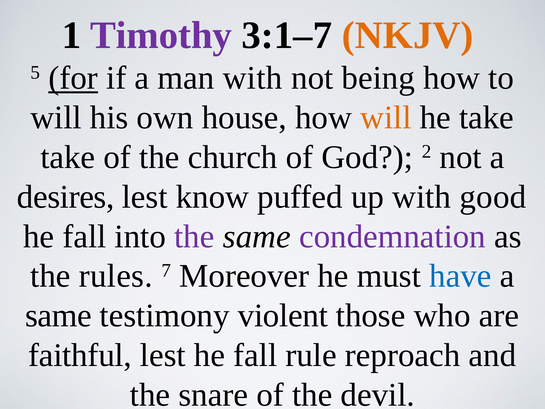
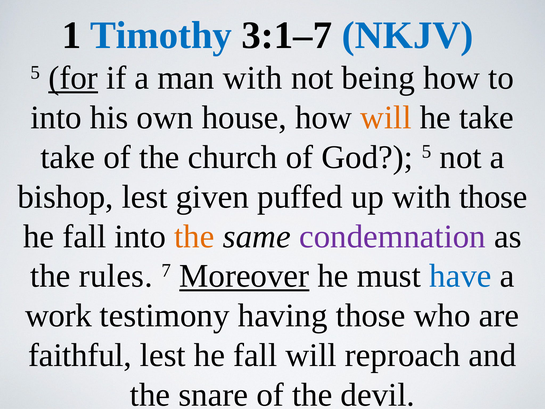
Timothy colour: purple -> blue
NKJV colour: orange -> blue
will at (56, 118): will -> into
God 2: 2 -> 5
desires: desires -> bishop
know: know -> given
with good: good -> those
the at (194, 236) colour: purple -> orange
Moreover underline: none -> present
same at (58, 316): same -> work
violent: violent -> having
fall rule: rule -> will
